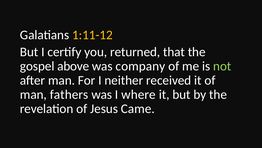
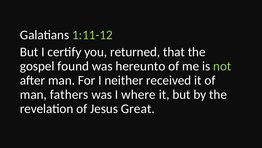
1:11-12 colour: yellow -> light green
above: above -> found
company: company -> hereunto
Came: Came -> Great
